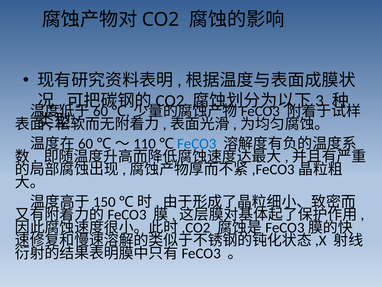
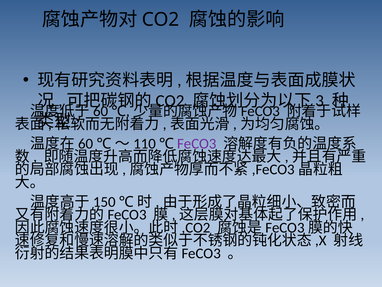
FeCO3 colour: blue -> purple
